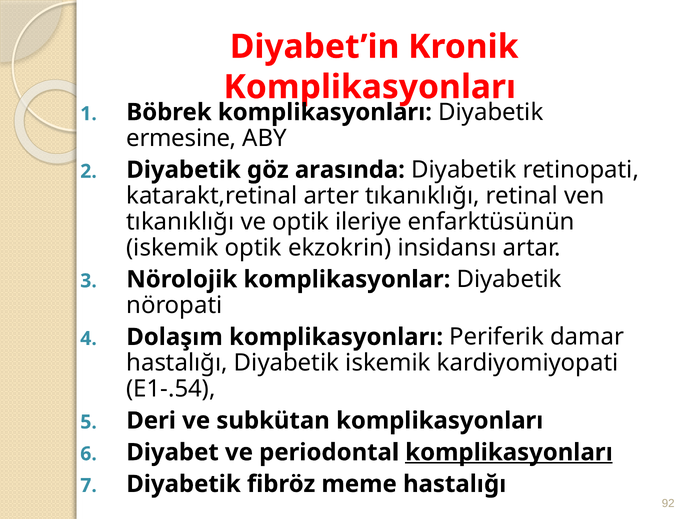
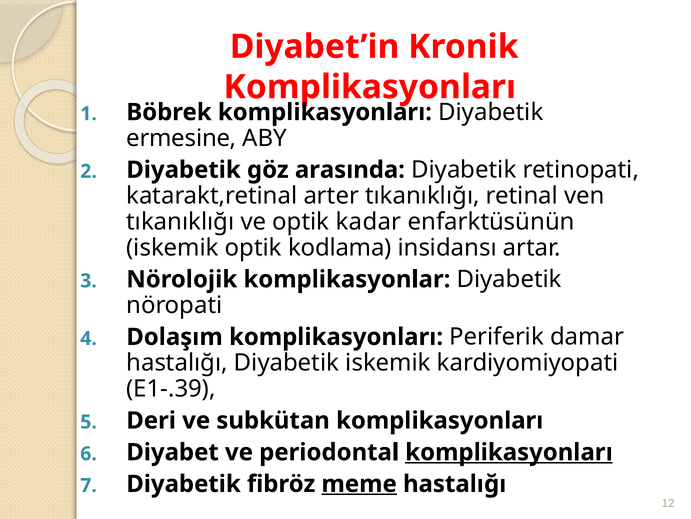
ileriye: ileriye -> kadar
ekzokrin: ekzokrin -> kodlama
E1-.54: E1-.54 -> E1-.39
meme underline: none -> present
92: 92 -> 12
